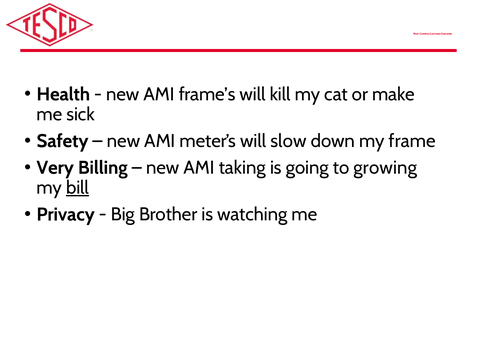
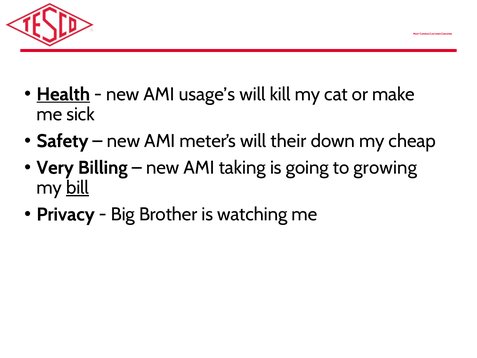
Health underline: none -> present
frame’s: frame’s -> usage’s
slow: slow -> their
frame: frame -> cheap
